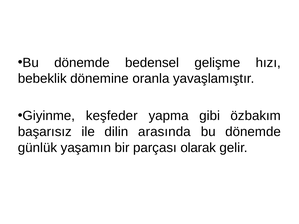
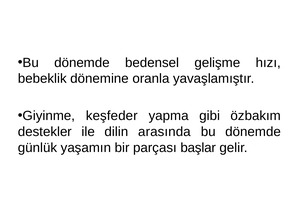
başarısız: başarısız -> destekler
olarak: olarak -> başlar
